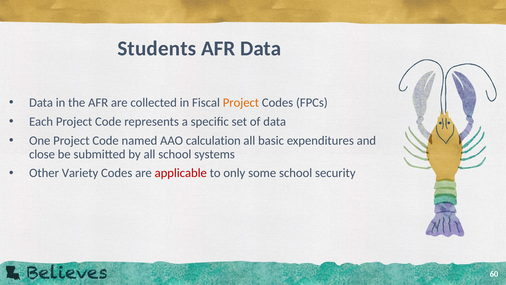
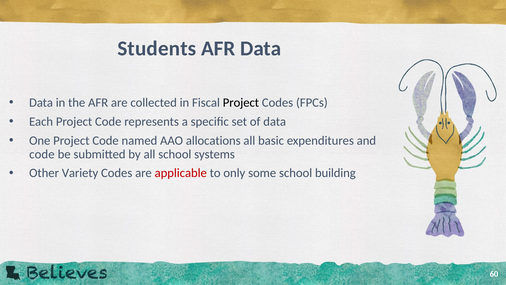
Project at (241, 102) colour: orange -> black
calculation: calculation -> allocations
close at (42, 154): close -> code
security: security -> building
